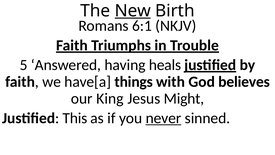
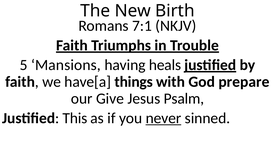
New underline: present -> none
6:1: 6:1 -> 7:1
Answered: Answered -> Mansions
believes: believes -> prepare
King: King -> Give
Might: Might -> Psalm
